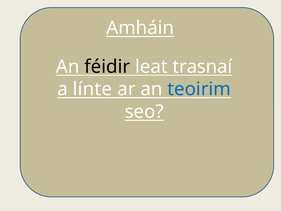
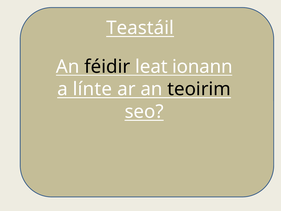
Amháin: Amháin -> Teastáil
trasnaí: trasnaí -> ionann
teoirim colour: blue -> black
